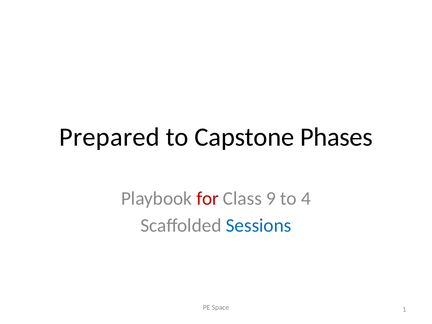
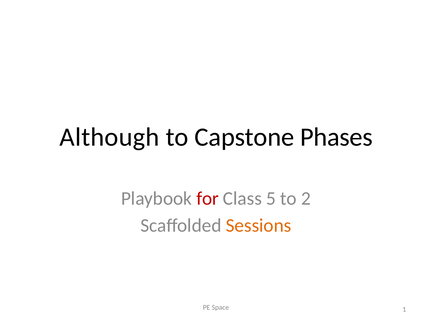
Prepared: Prepared -> Although
9: 9 -> 5
4: 4 -> 2
Sessions colour: blue -> orange
